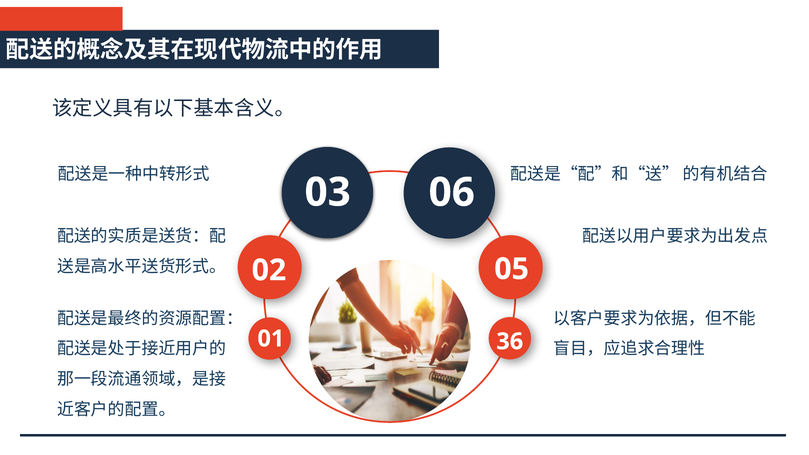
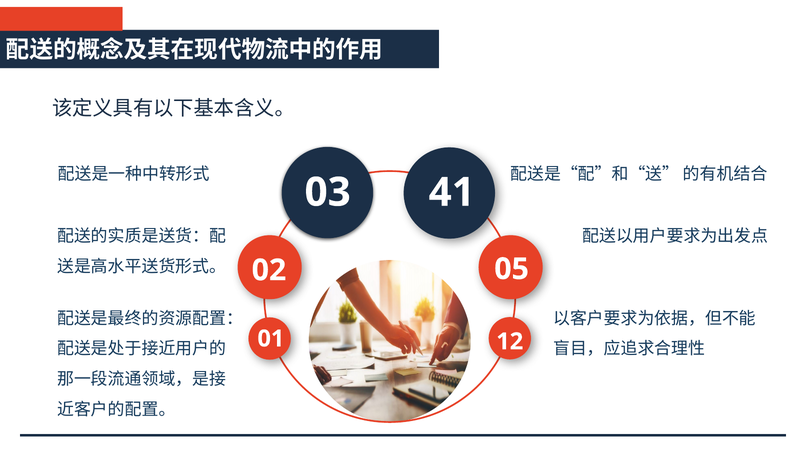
06: 06 -> 41
36: 36 -> 12
